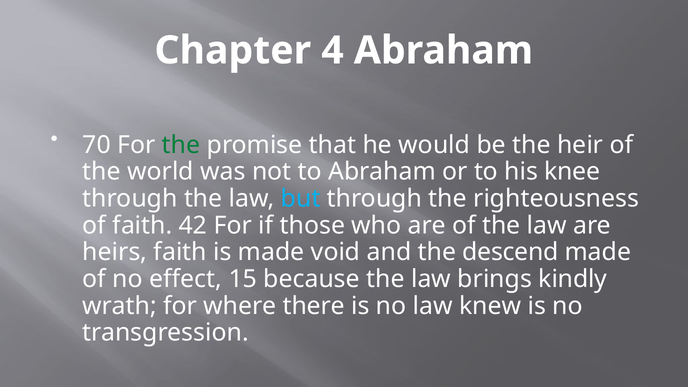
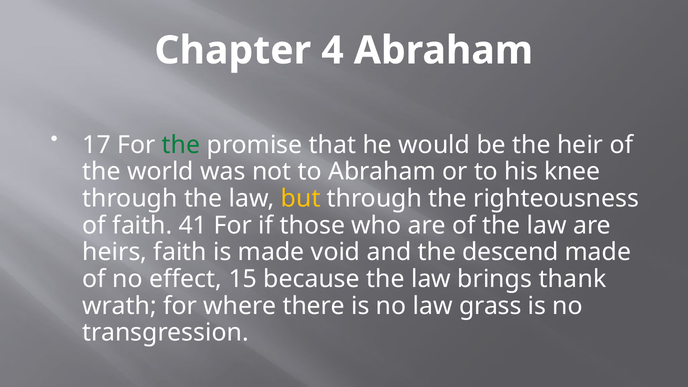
70: 70 -> 17
but colour: light blue -> yellow
42: 42 -> 41
kindly: kindly -> thank
knew: knew -> grass
